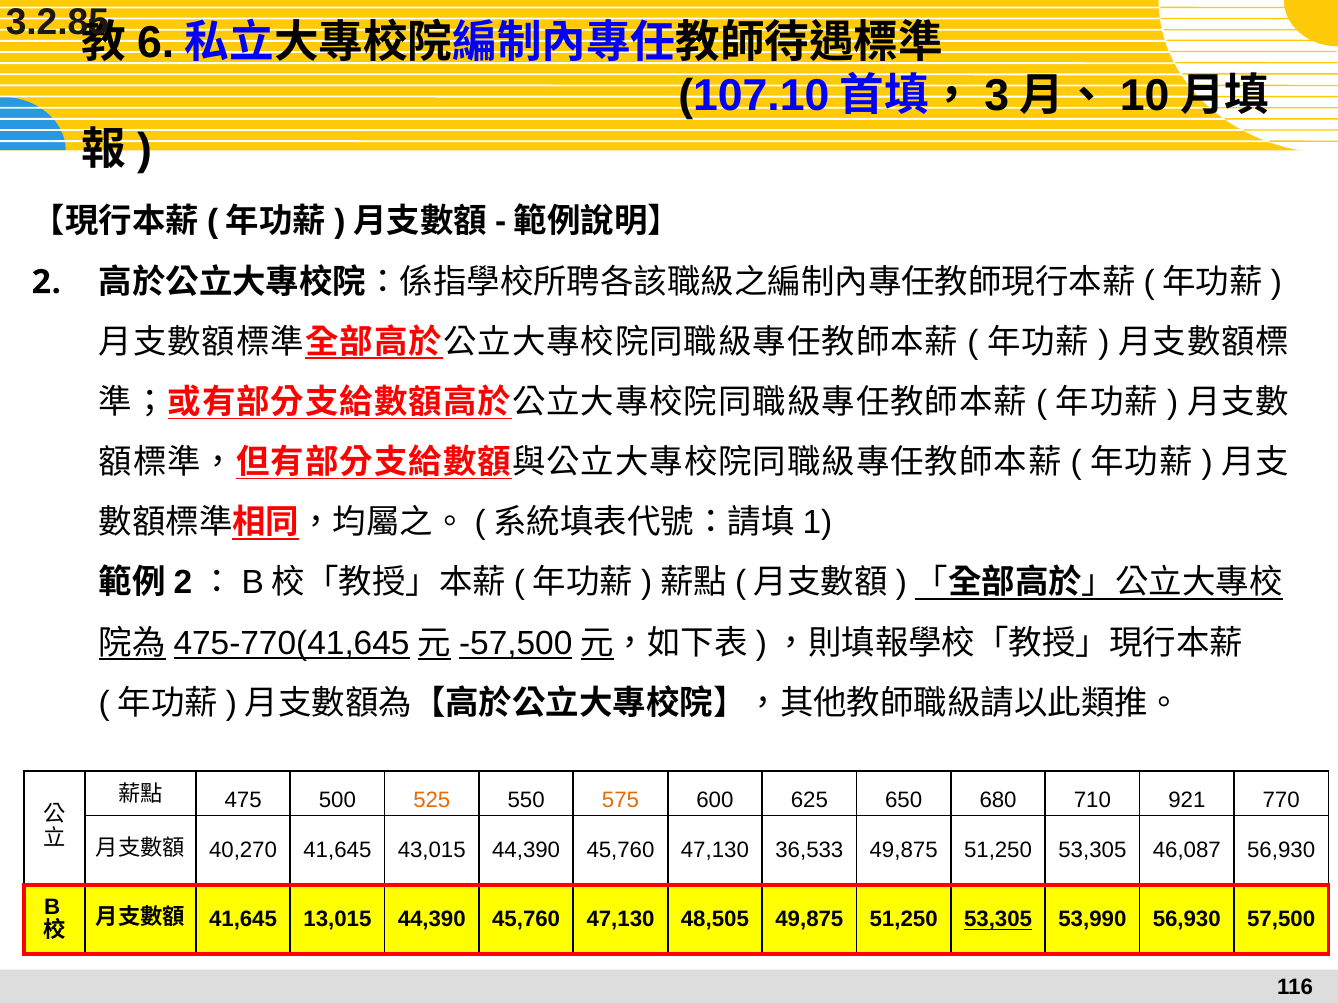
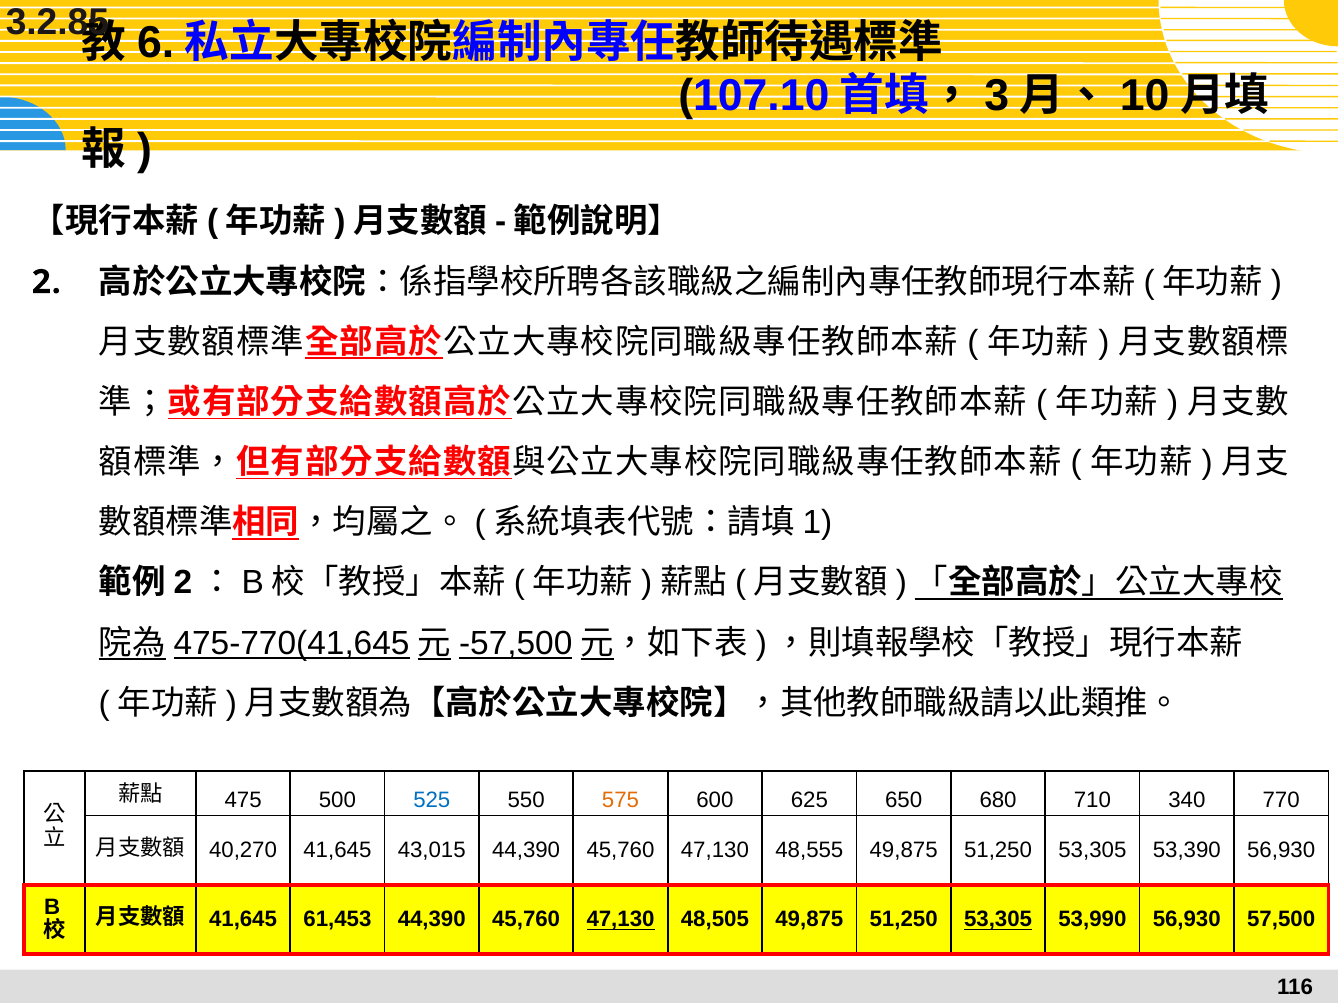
525 colour: orange -> blue
921: 921 -> 340
36,533: 36,533 -> 48,555
46,087: 46,087 -> 53,390
13,015: 13,015 -> 61,453
47,130 at (621, 920) underline: none -> present
